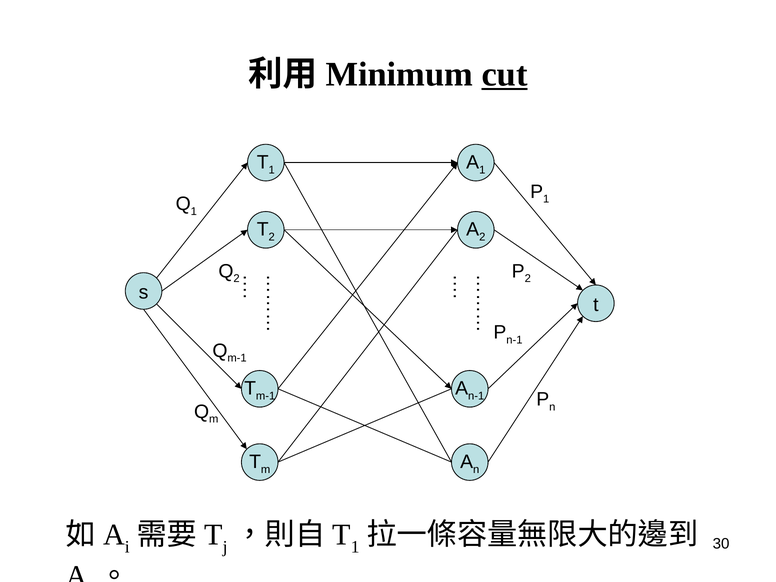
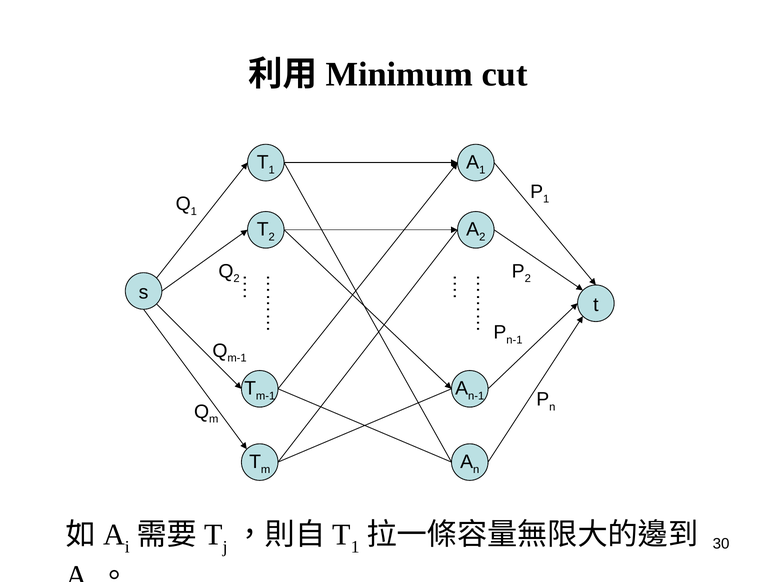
cut underline: present -> none
